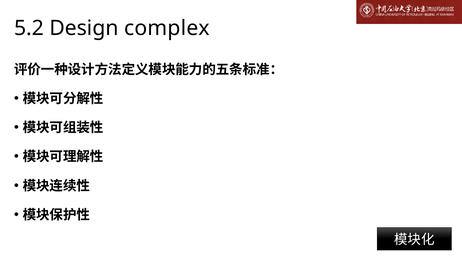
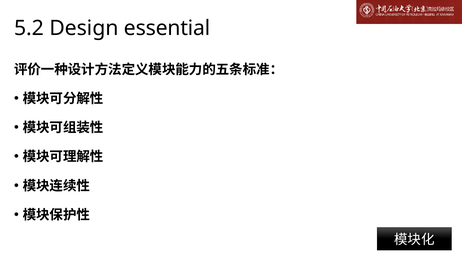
complex: complex -> essential
